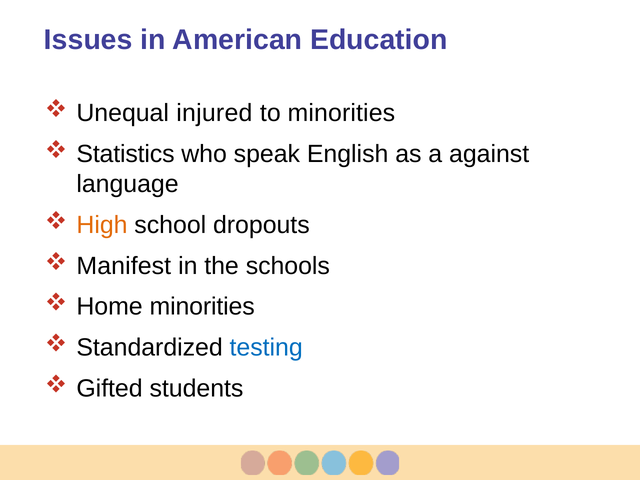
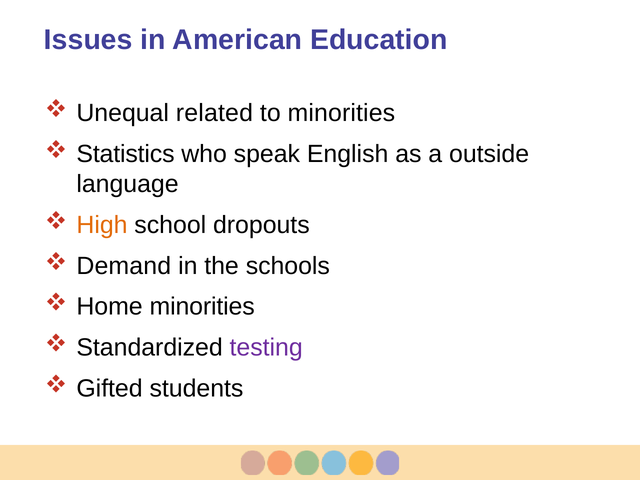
injured: injured -> related
against: against -> outside
Manifest: Manifest -> Demand
testing colour: blue -> purple
